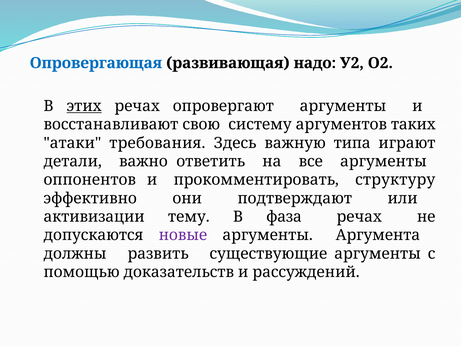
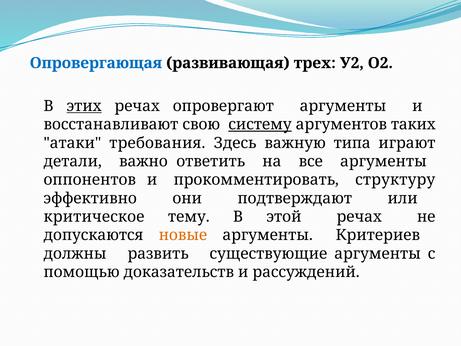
надо: надо -> трех
систему underline: none -> present
активизации: активизации -> критическое
фаза: фаза -> этой
новые colour: purple -> orange
Аргумента: Аргумента -> Критериев
